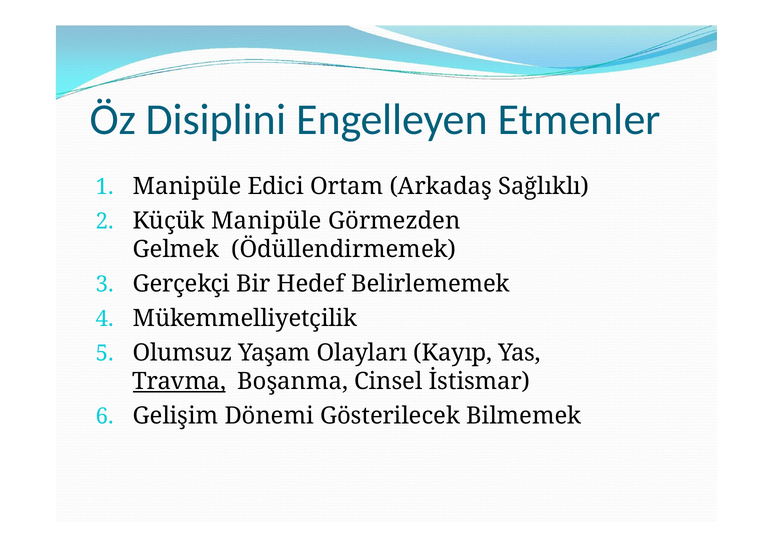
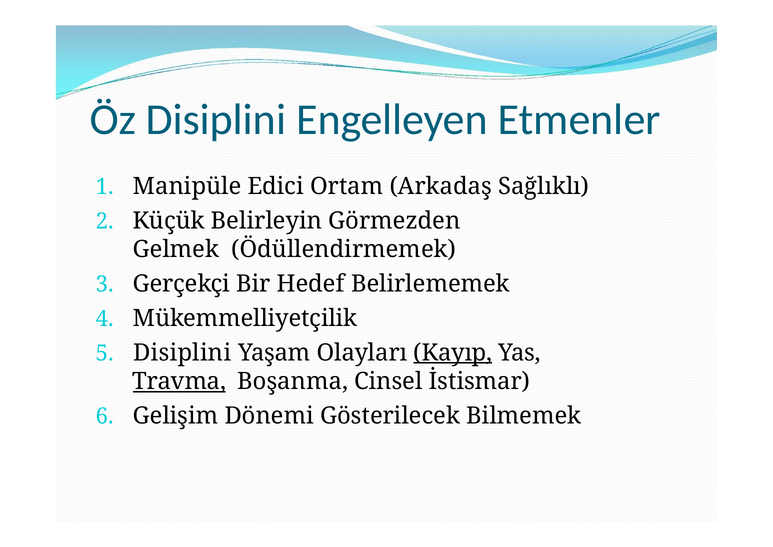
Küçük Manipüle: Manipüle -> Belirleyin
Olumsuz at (182, 352): Olumsuz -> Disiplini
Kayıp underline: none -> present
